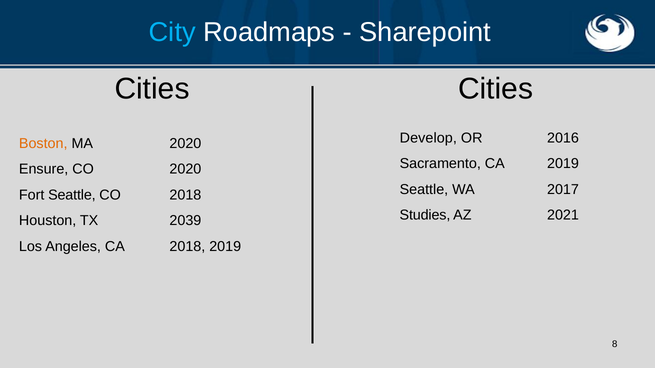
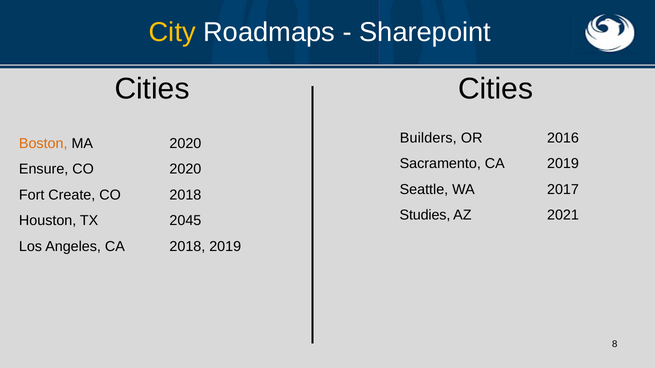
City colour: light blue -> yellow
Develop: Develop -> Builders
Fort Seattle: Seattle -> Create
2039: 2039 -> 2045
